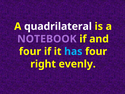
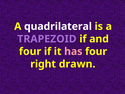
NOTEBOOK: NOTEBOOK -> TRAPEZOID
has colour: light blue -> pink
evenly: evenly -> drawn
